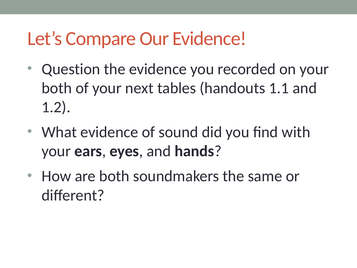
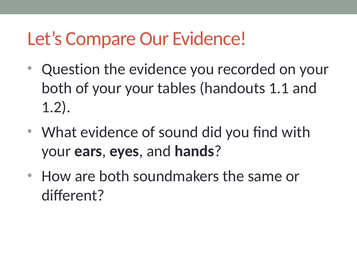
your next: next -> your
